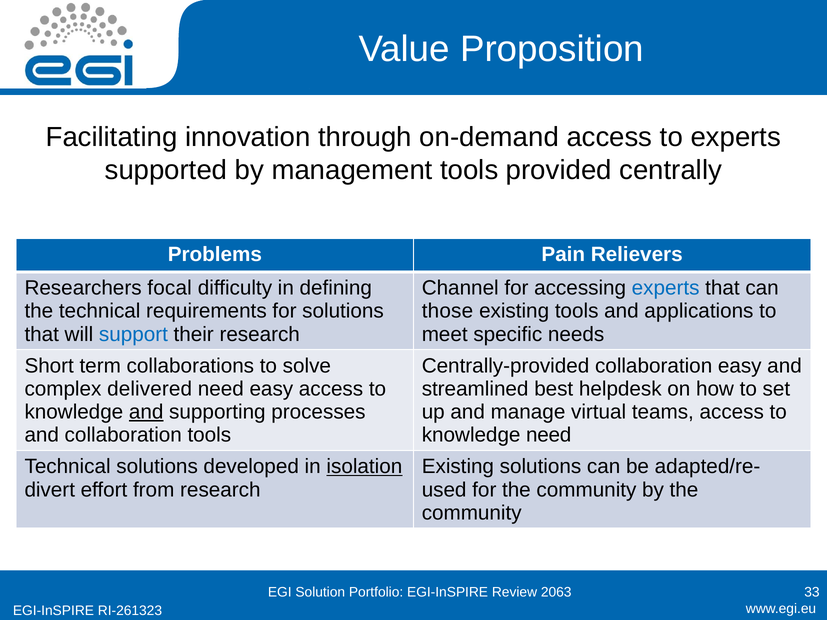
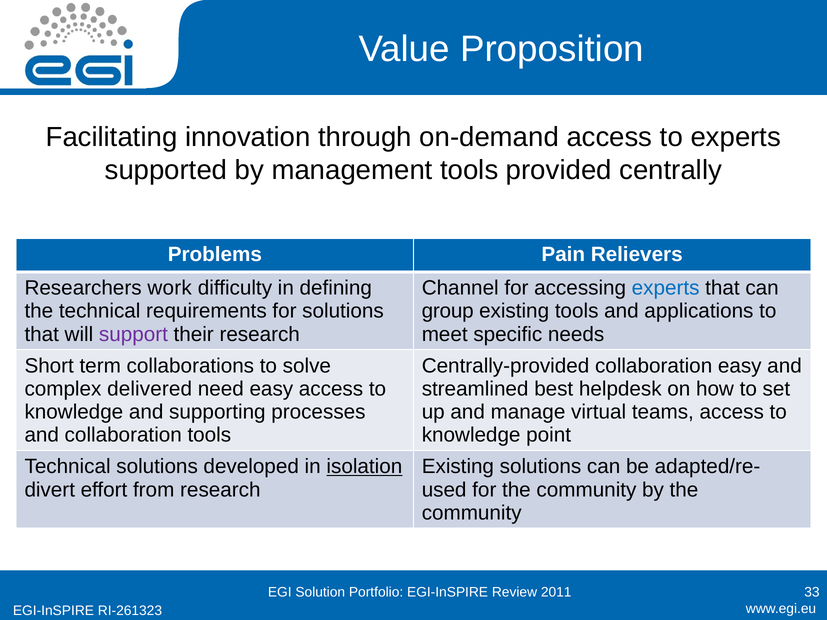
focal: focal -> work
those: those -> group
support colour: blue -> purple
and at (146, 412) underline: present -> none
knowledge need: need -> point
2063: 2063 -> 2011
